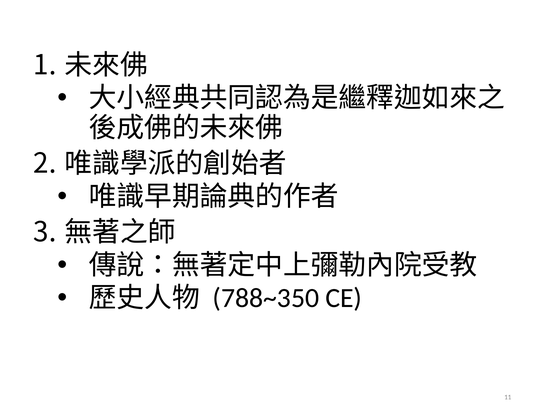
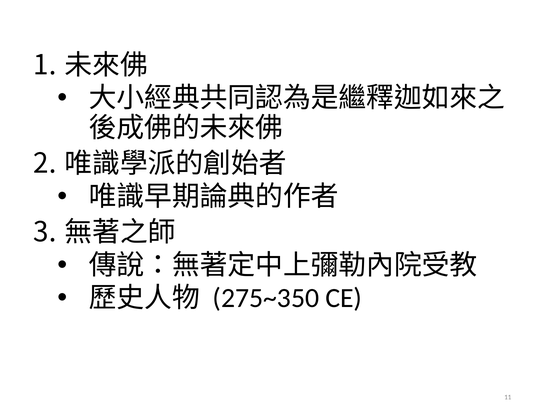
788~350: 788~350 -> 275~350
